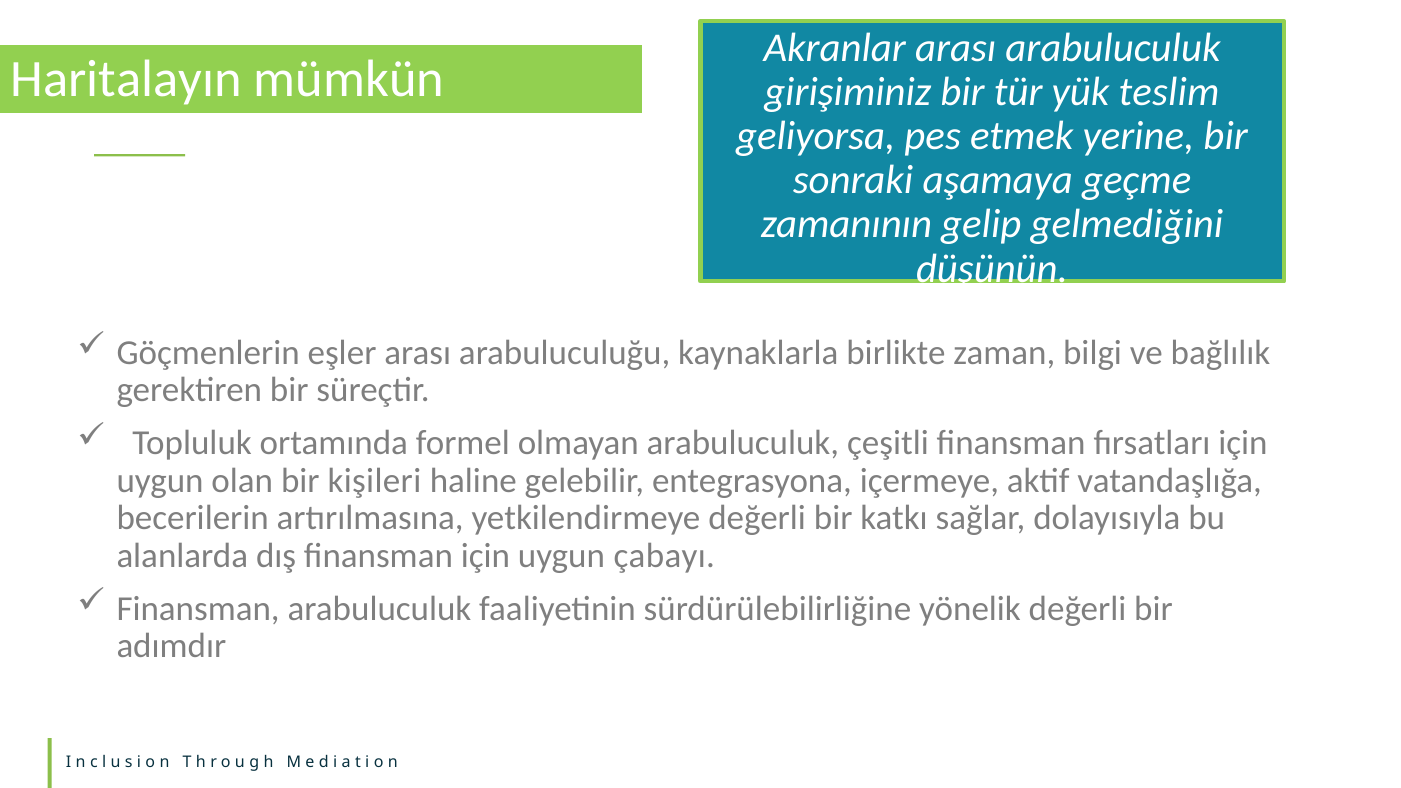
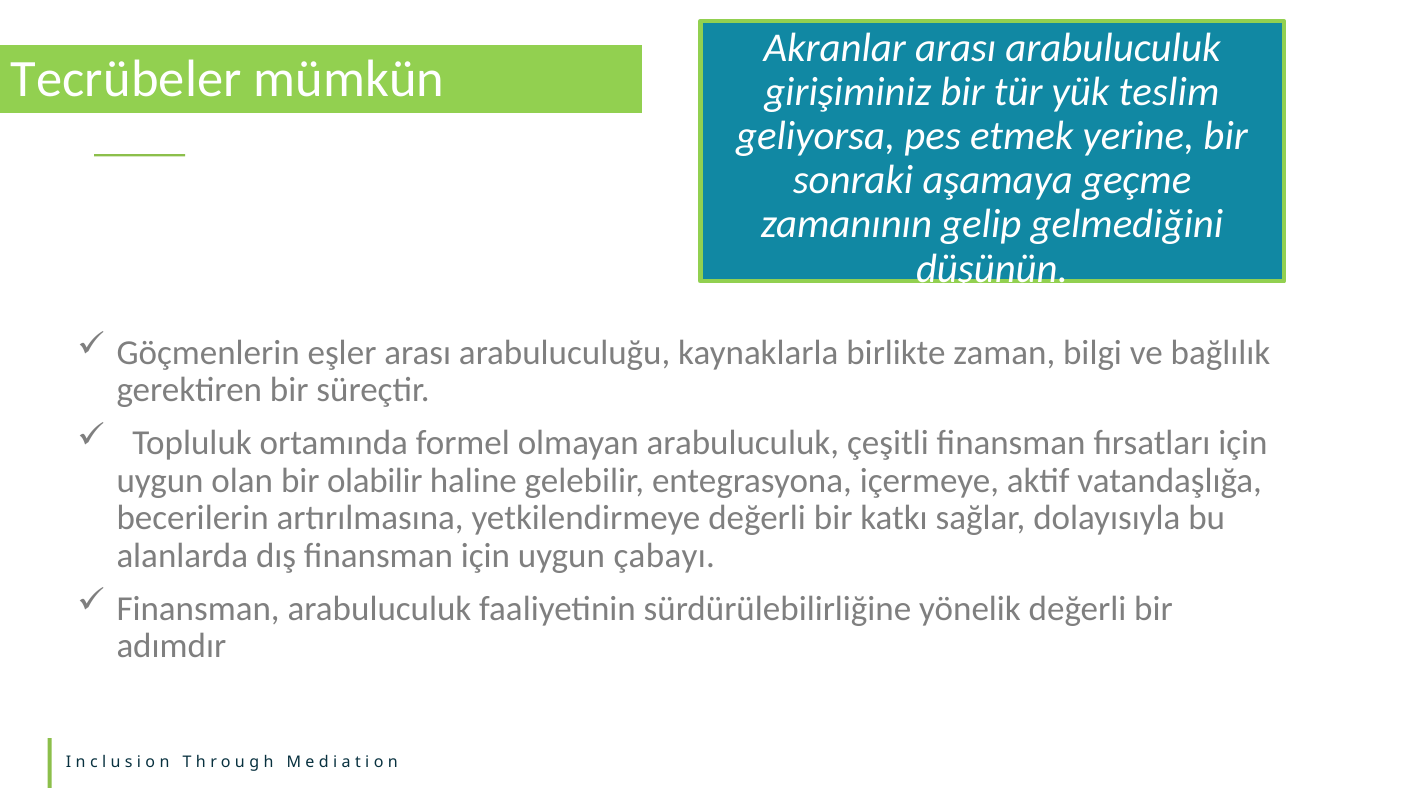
Haritalayın: Haritalayın -> Tecrübeler
kişileri: kişileri -> olabilir
